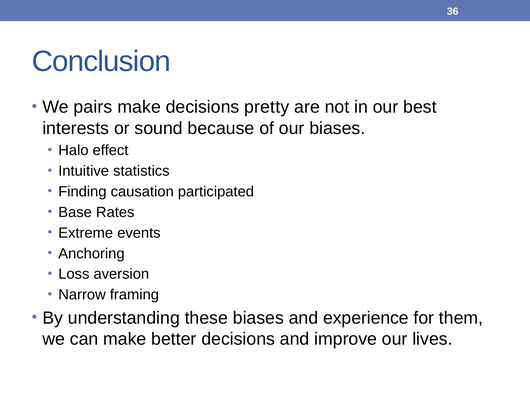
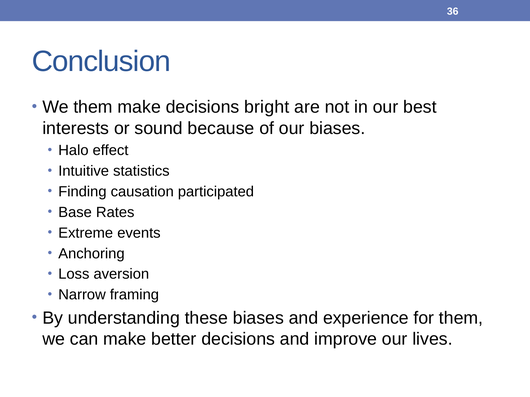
We pairs: pairs -> them
pretty: pretty -> bright
